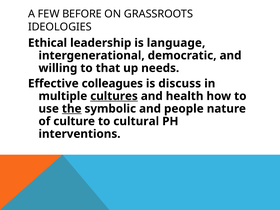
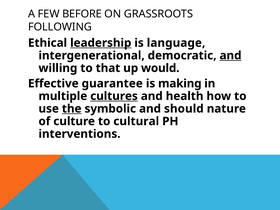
IDEOLOGIES: IDEOLOGIES -> FOLLOWING
leadership underline: none -> present
and at (231, 56) underline: none -> present
needs: needs -> would
colleagues: colleagues -> guarantee
discuss: discuss -> making
people: people -> should
